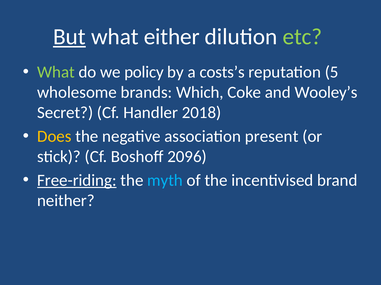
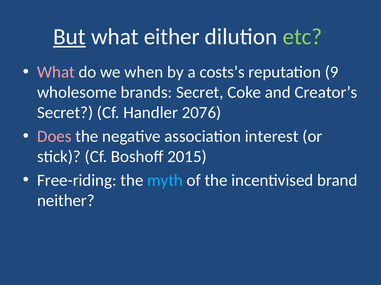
What at (56, 72) colour: light green -> pink
policy: policy -> when
5: 5 -> 9
brands Which: Which -> Secret
Wooley’s: Wooley’s -> Creator’s
2018: 2018 -> 2076
Does colour: yellow -> pink
present: present -> interest
2096: 2096 -> 2015
Free-riding underline: present -> none
